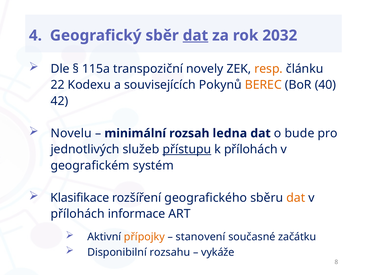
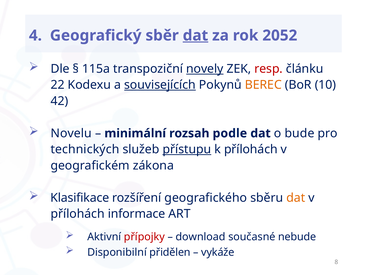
2032: 2032 -> 2052
novely underline: none -> present
resp colour: orange -> red
souvisejících underline: none -> present
40: 40 -> 10
ledna: ledna -> podle
jednotlivých: jednotlivých -> technických
systém: systém -> zákona
přípojky colour: orange -> red
stanovení: stanovení -> download
začátku: začátku -> nebude
rozsahu: rozsahu -> přidělen
